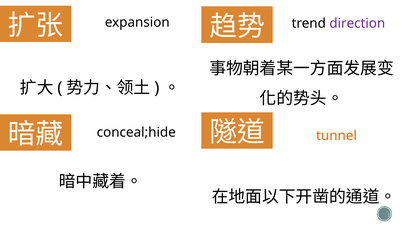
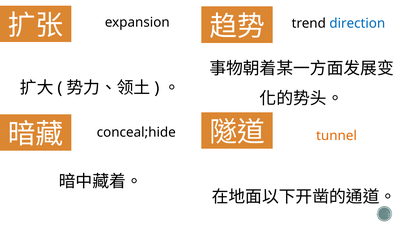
direction colour: purple -> blue
